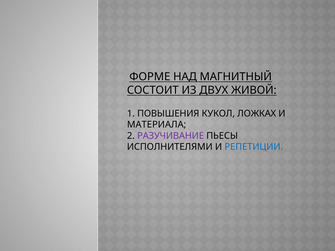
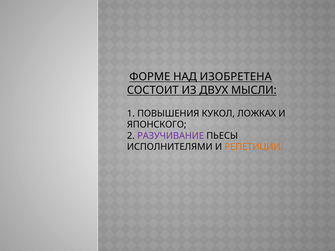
МАГНИТНЫЙ: МАГНИТНЫЙ -> ИЗОБРЕТЕНА
ЖИВОЙ: ЖИВОЙ -> МЫСЛИ
МАТЕРИАЛА: МАТЕРИАЛА -> ЯПОНСКОГО
РЕПЕТИЦИИ colour: blue -> orange
